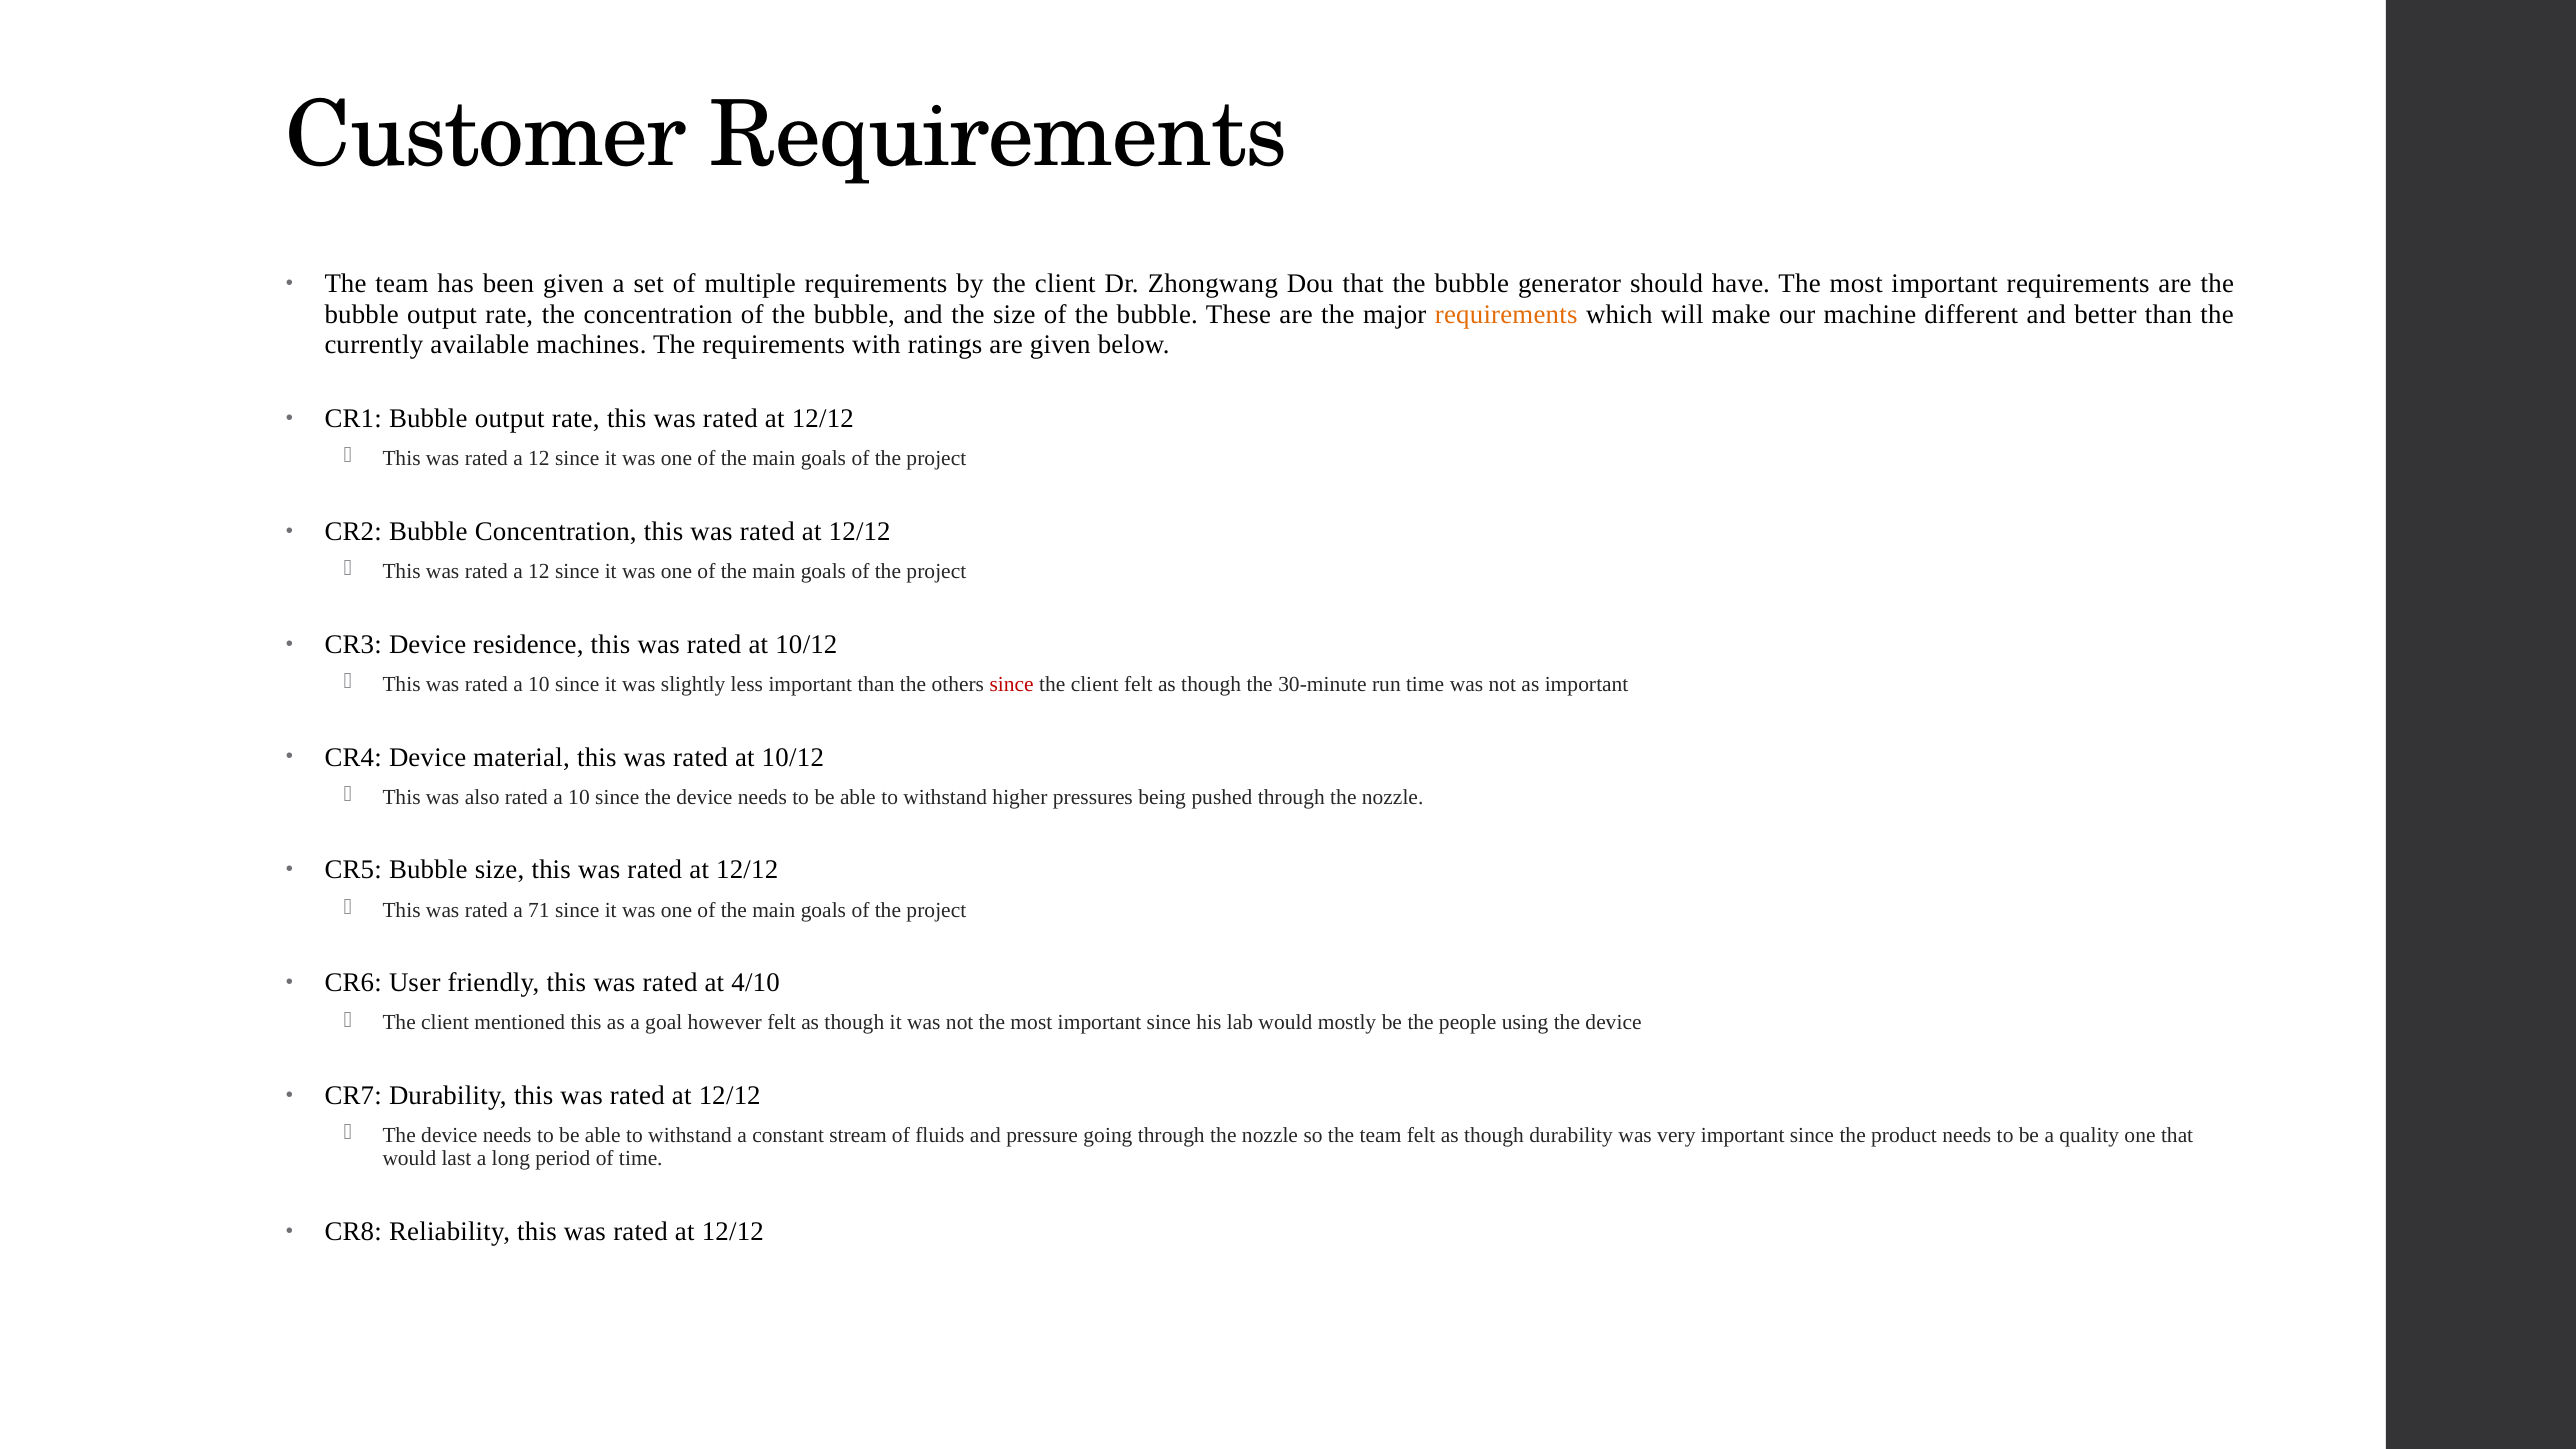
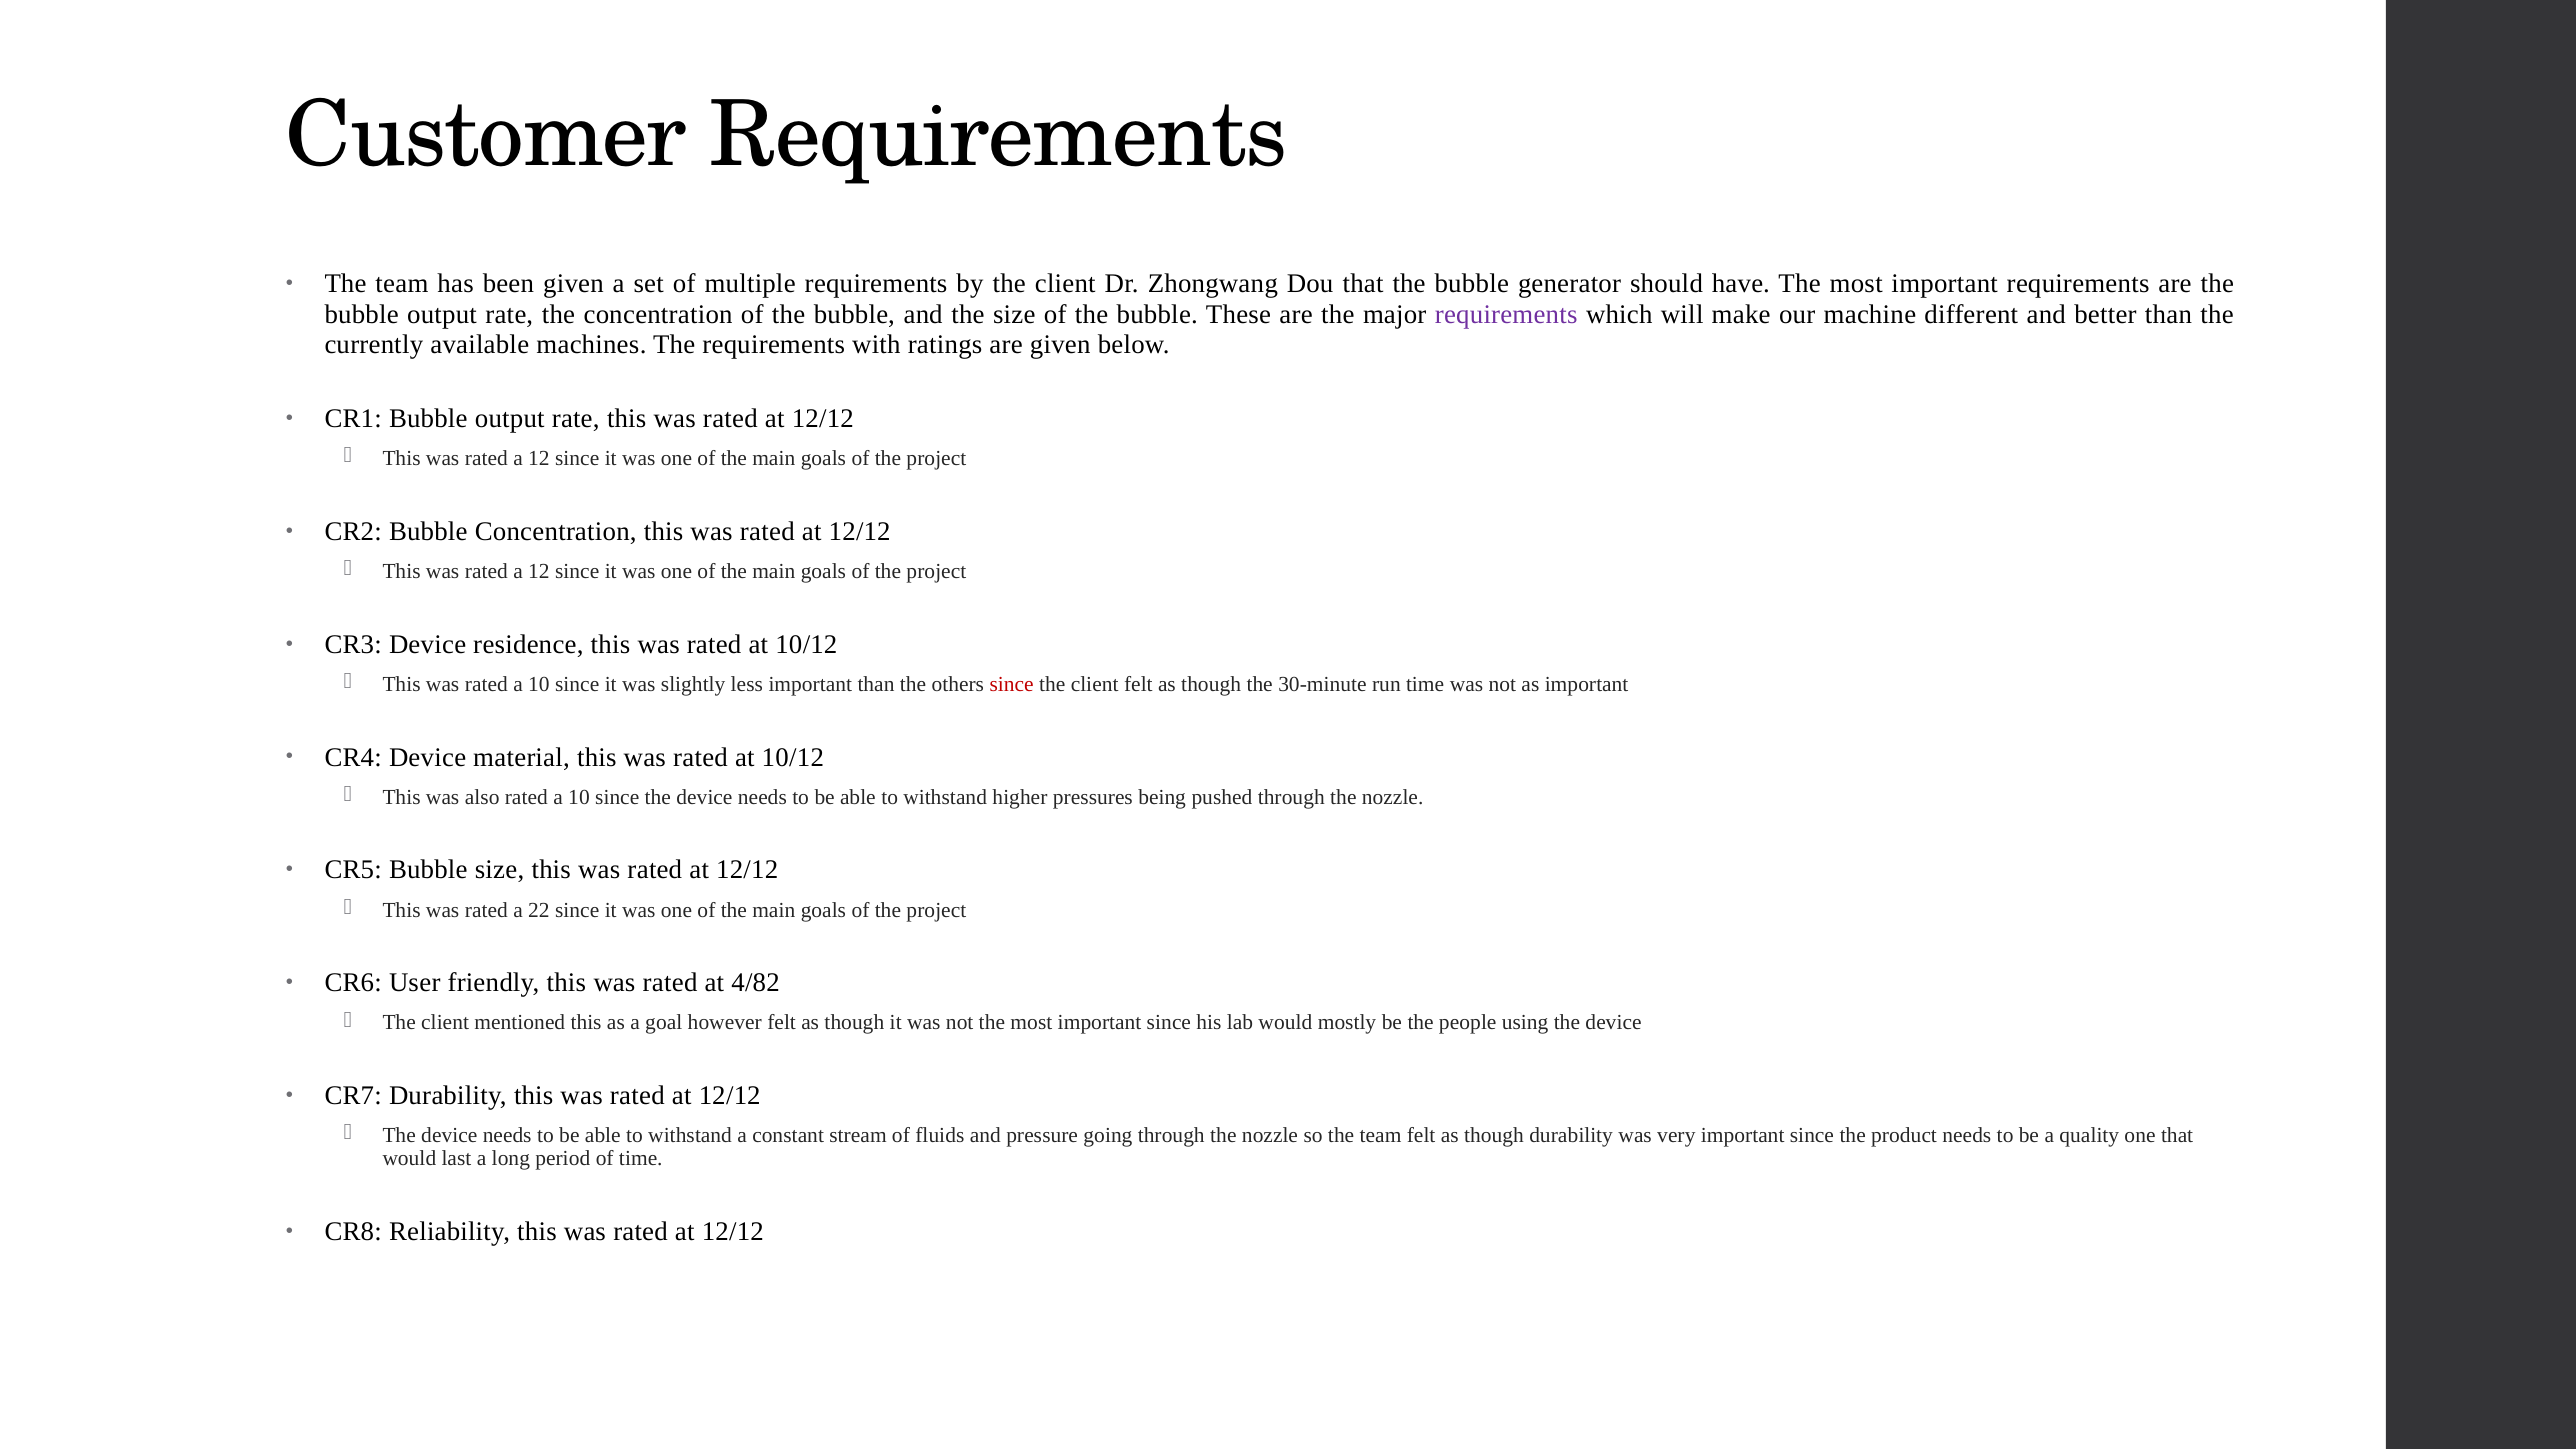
requirements at (1506, 314) colour: orange -> purple
71: 71 -> 22
4/10: 4/10 -> 4/82
